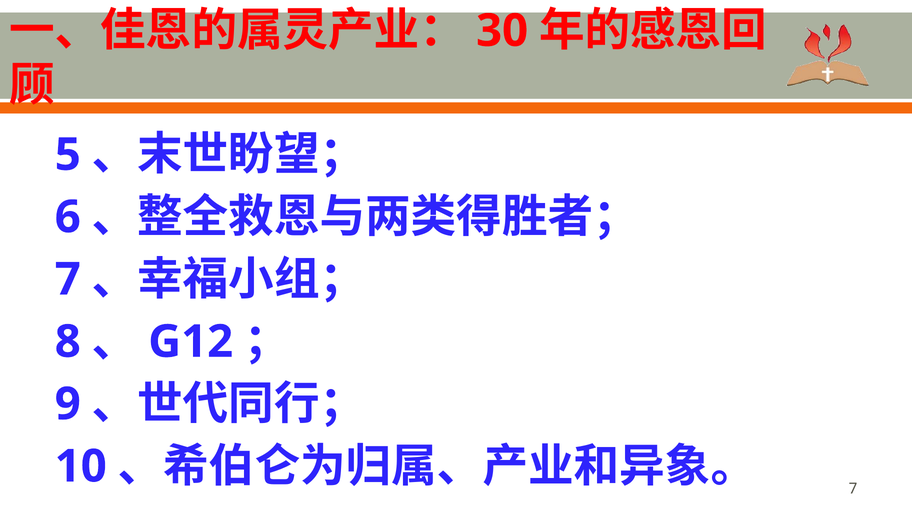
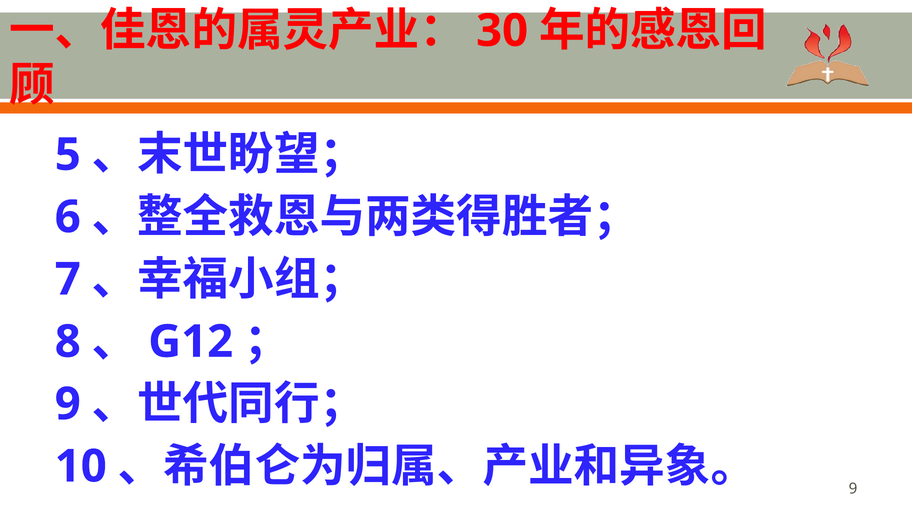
7 at (853, 489): 7 -> 9
